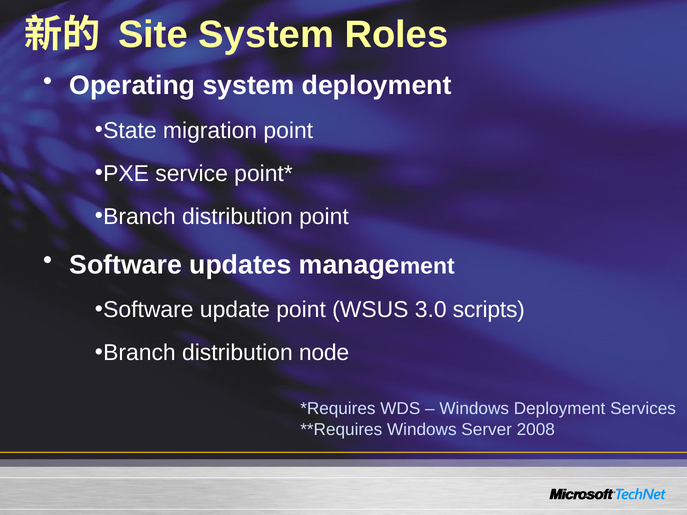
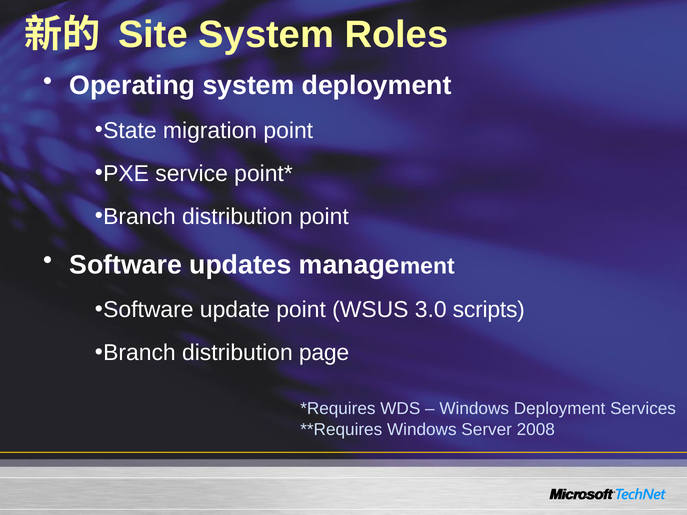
node: node -> page
